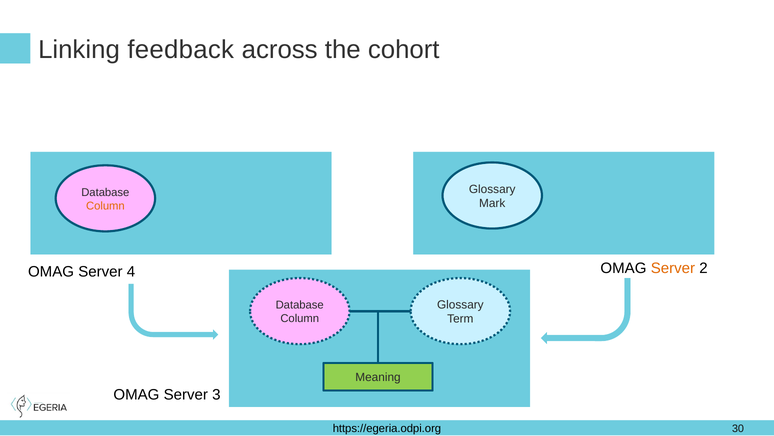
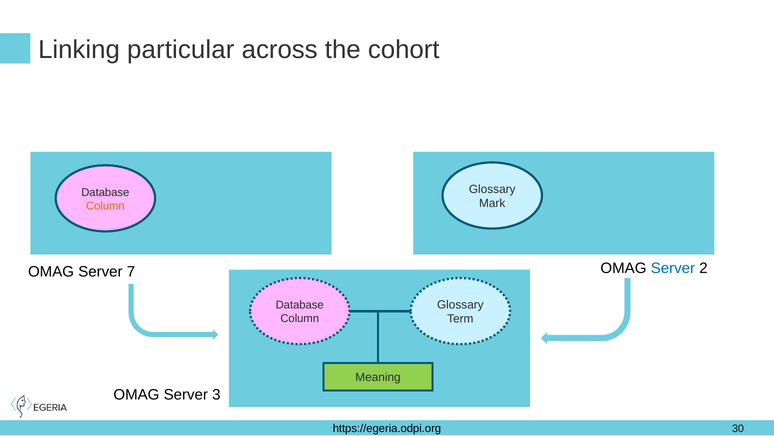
feedback: feedback -> particular
Server at (673, 268) colour: orange -> blue
4: 4 -> 7
